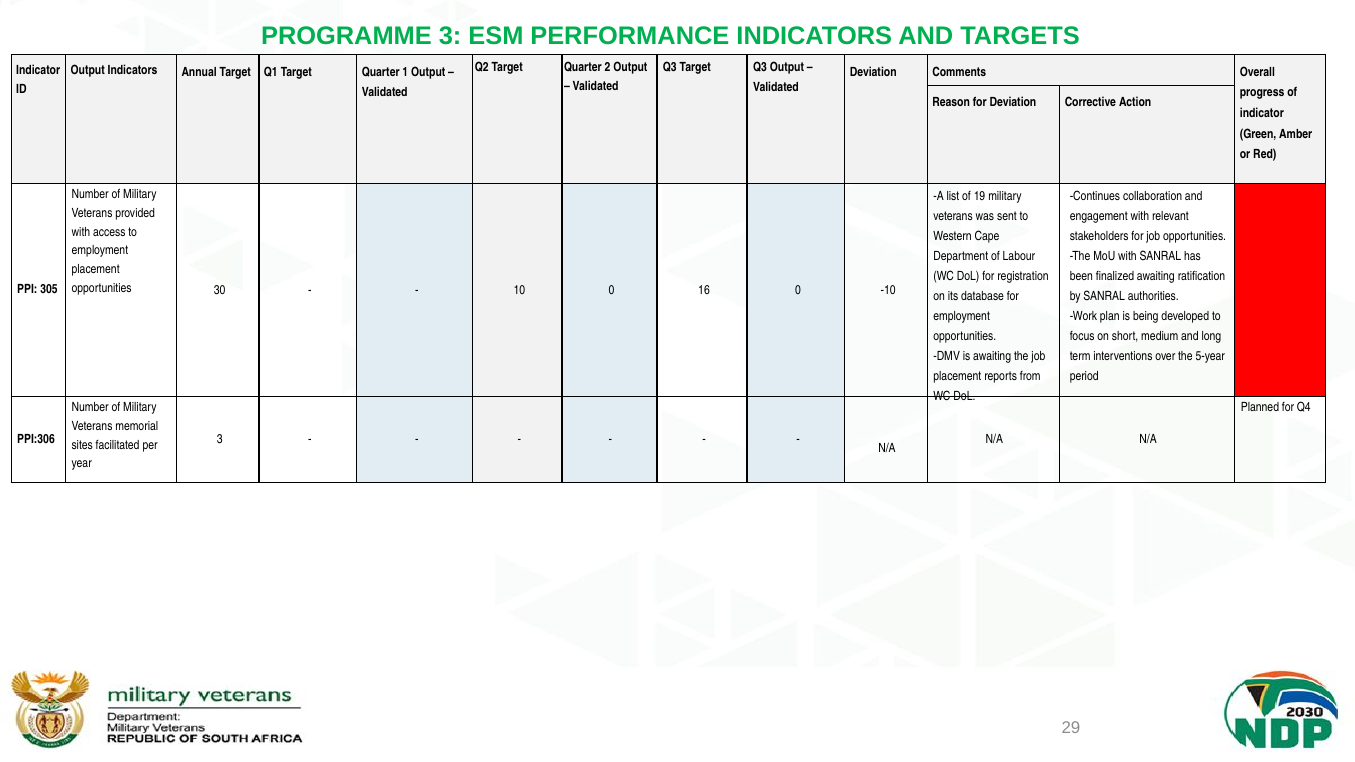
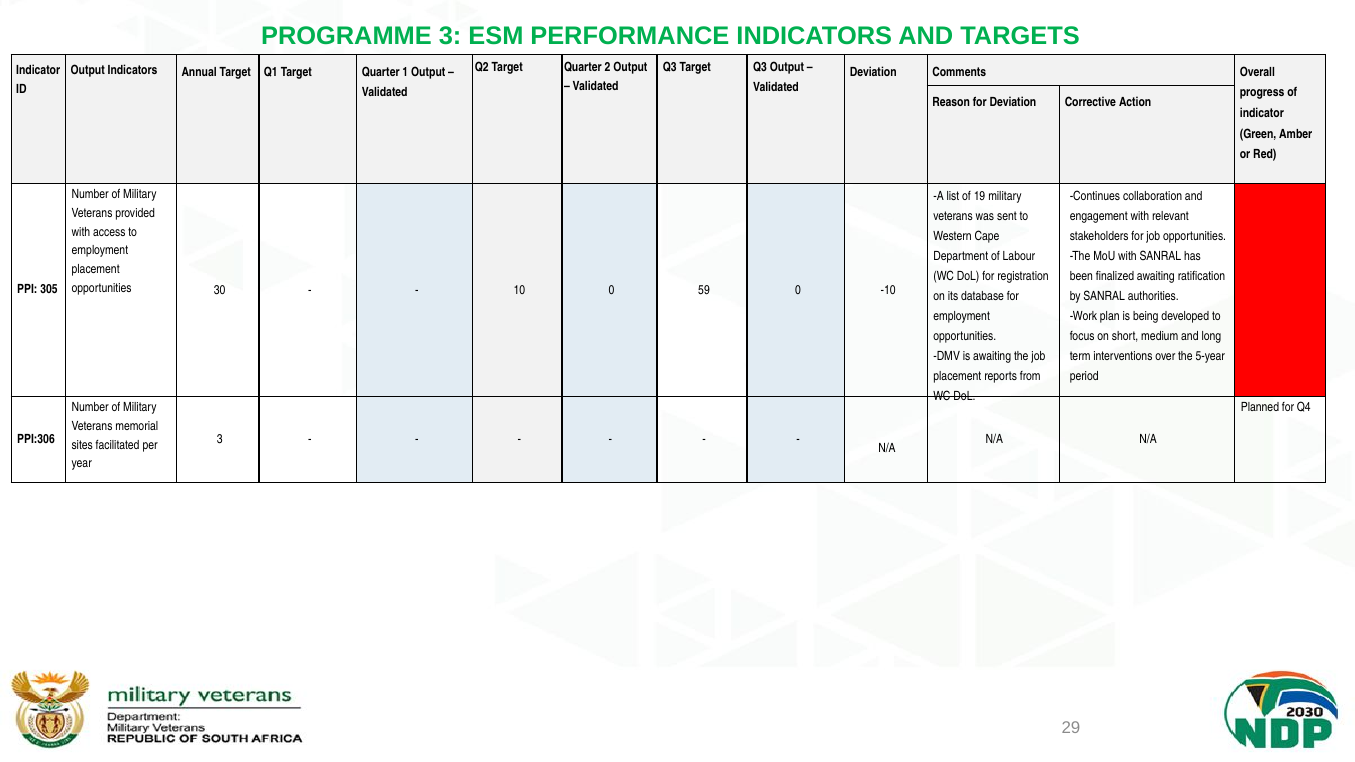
16: 16 -> 59
